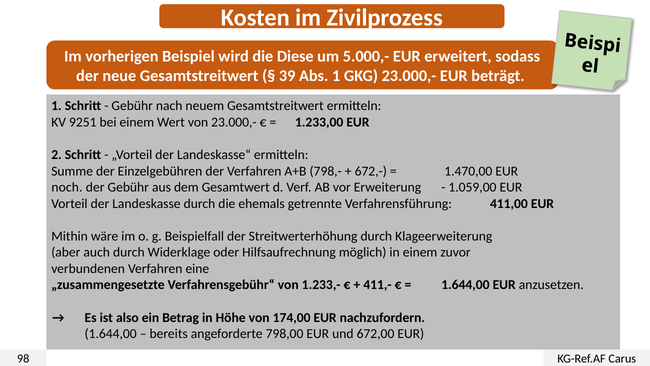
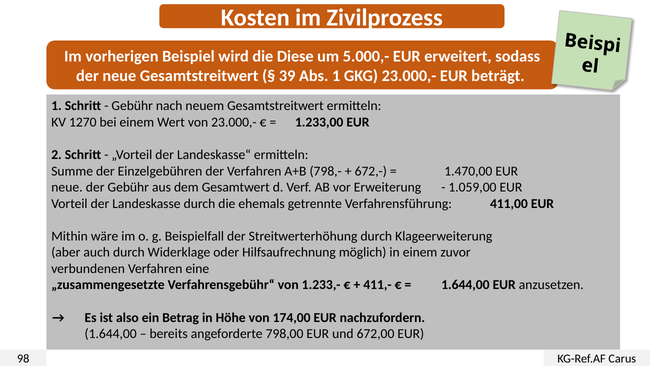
9251: 9251 -> 1270
noch at (67, 187): noch -> neue
